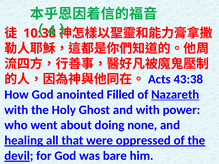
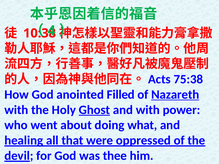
43:38: 43:38 -> 75:38
Ghost underline: none -> present
none: none -> what
bare: bare -> thee
